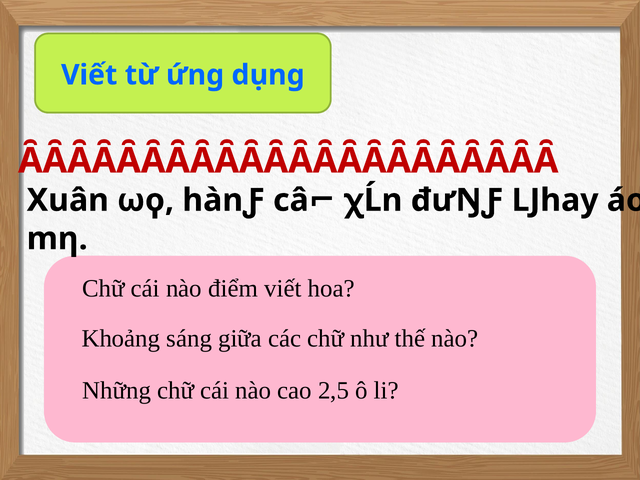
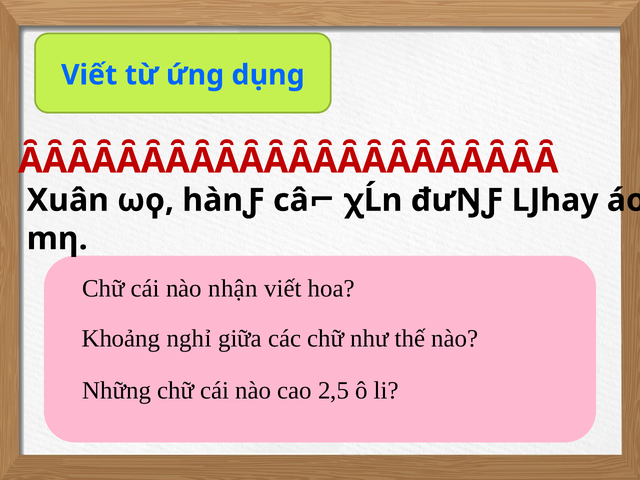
điểm: điểm -> nhận
sáng: sáng -> nghỉ
